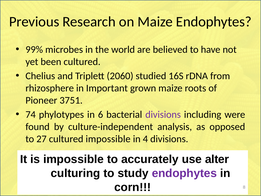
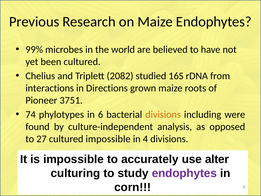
2060: 2060 -> 2082
rhizosphere: rhizosphere -> interactions
Important: Important -> Directions
divisions at (163, 114) colour: purple -> orange
